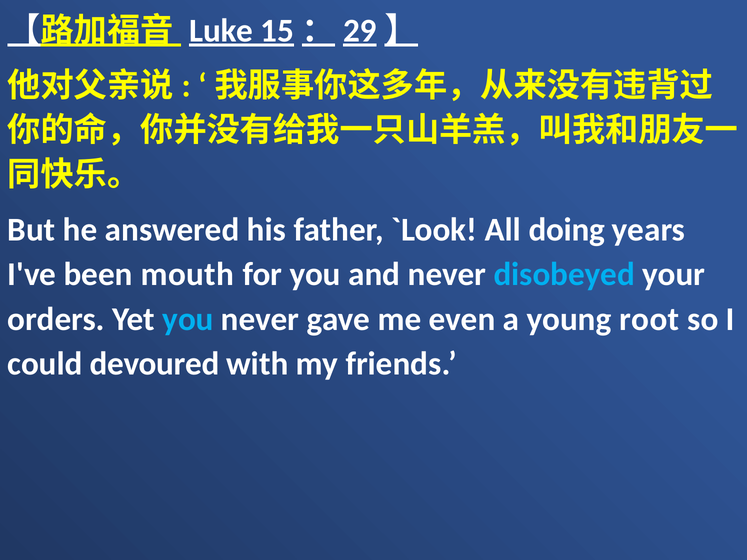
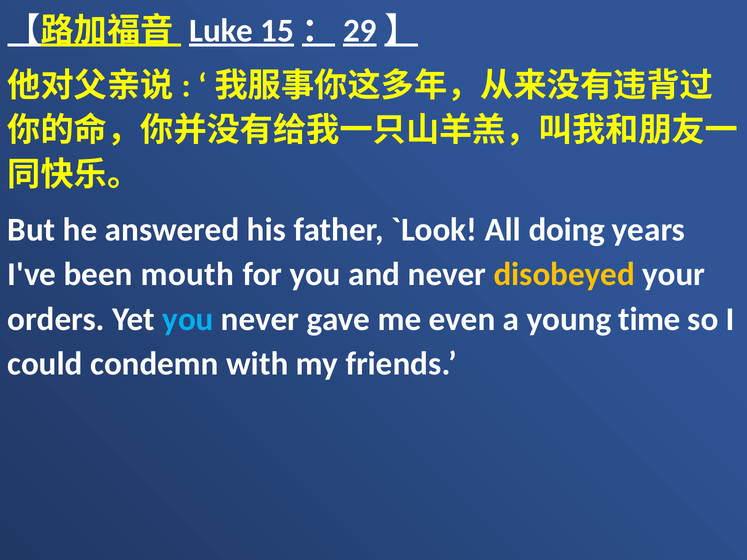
disobeyed colour: light blue -> yellow
root: root -> time
devoured: devoured -> condemn
